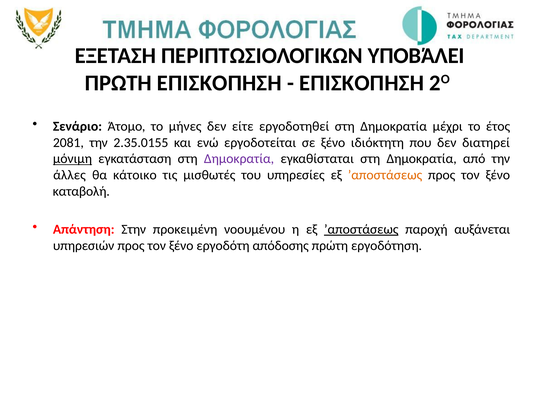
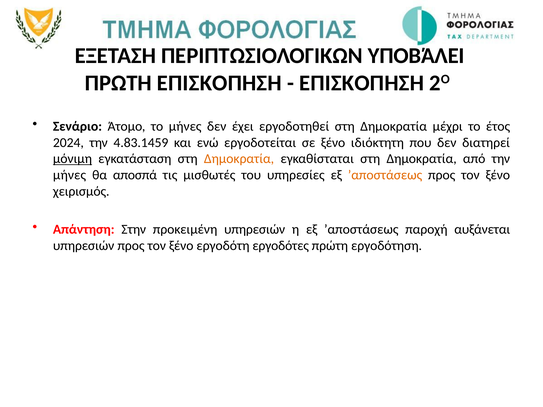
είτε: είτε -> έχει
2081: 2081 -> 2024
2.35.0155: 2.35.0155 -> 4.83.1459
Δημοκρατία at (239, 159) colour: purple -> orange
άλλες at (69, 175): άλλες -> μήνες
κάτοικο: κάτοικο -> αποσπά
καταβολή: καταβολή -> χειρισμός
προκειμένη νοουμένου: νοουμένου -> υπηρεσιών
’αποστάσεως at (361, 230) underline: present -> none
απόδοσης: απόδοσης -> εργοδότες
